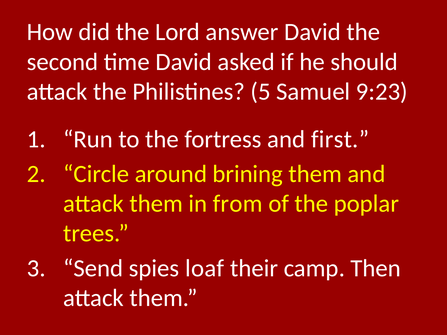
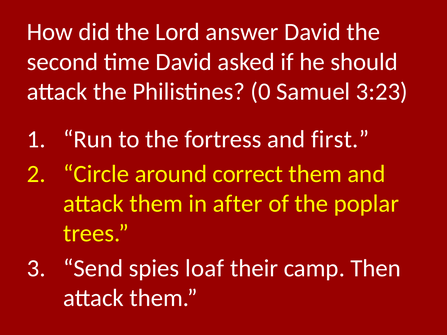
5: 5 -> 0
9:23: 9:23 -> 3:23
brining: brining -> correct
from: from -> after
